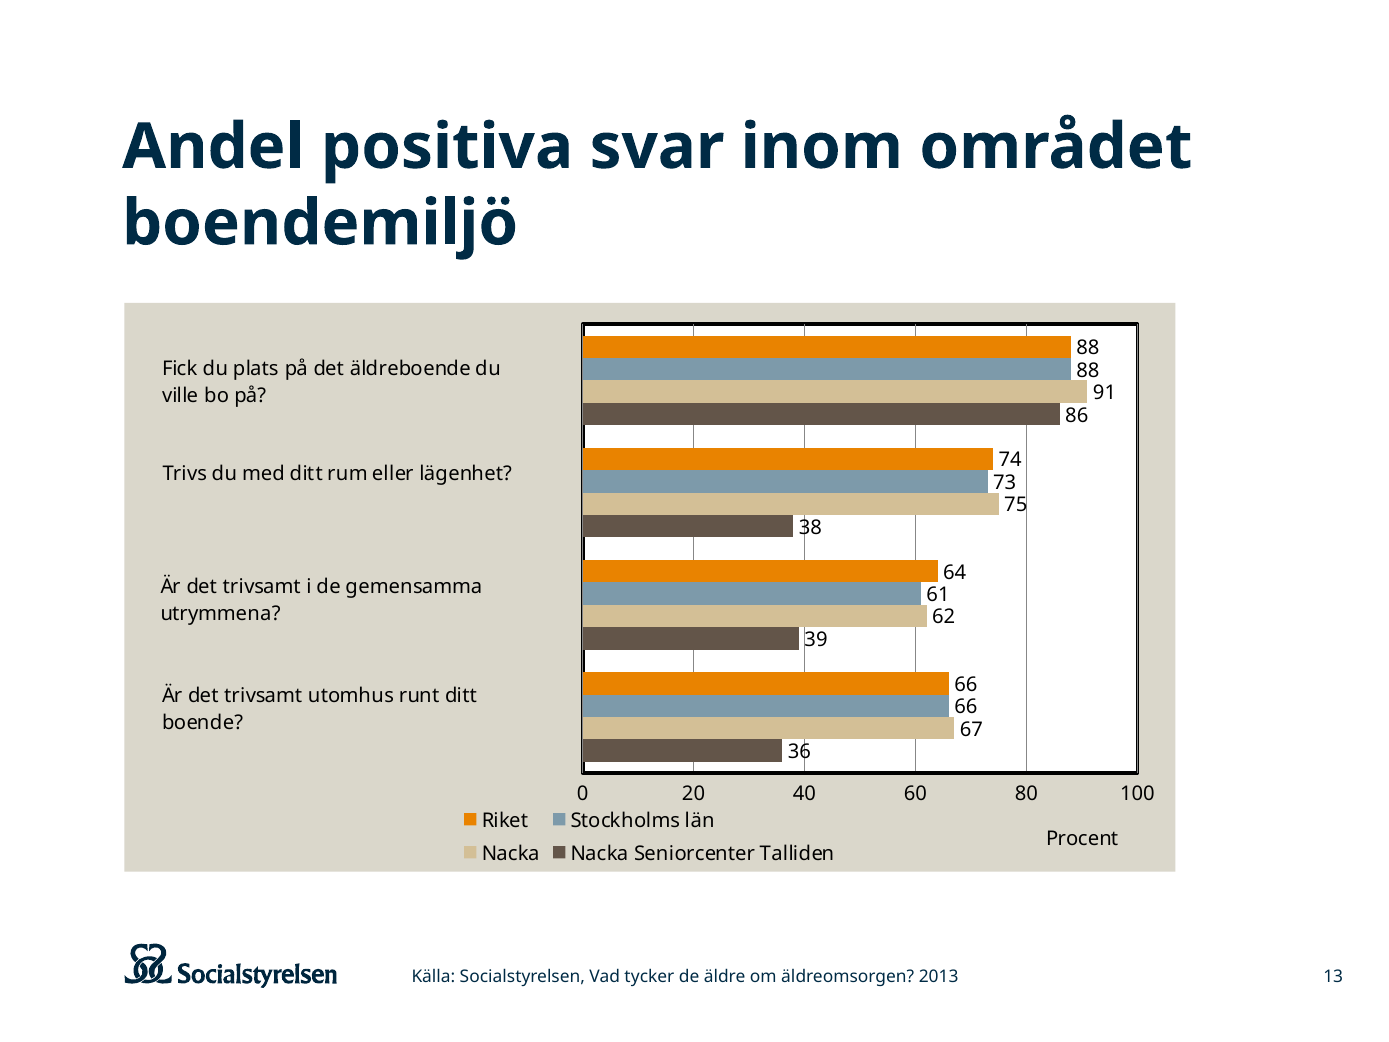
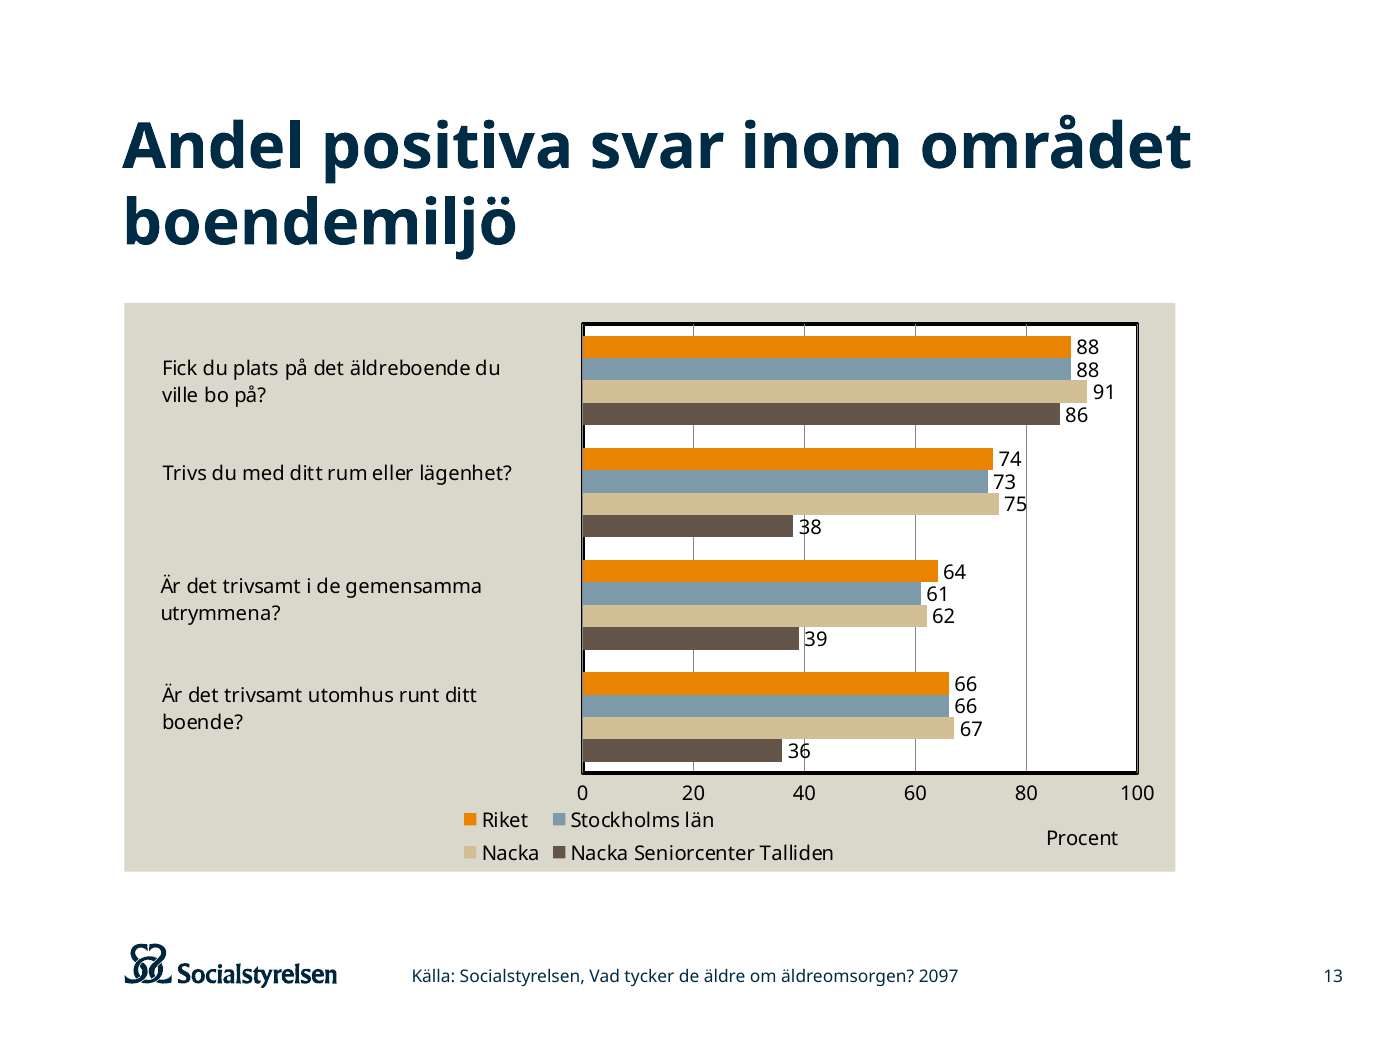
2013: 2013 -> 2097
